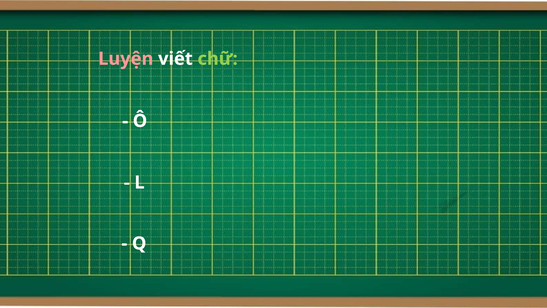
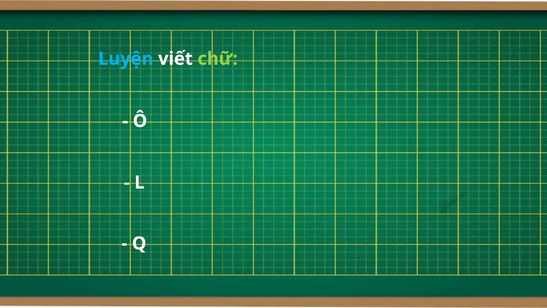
Luyện colour: pink -> light blue
